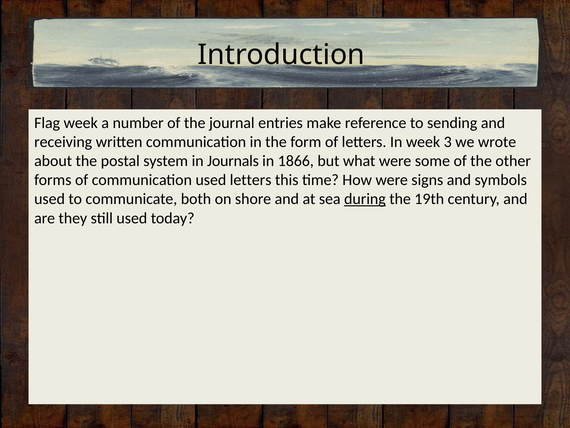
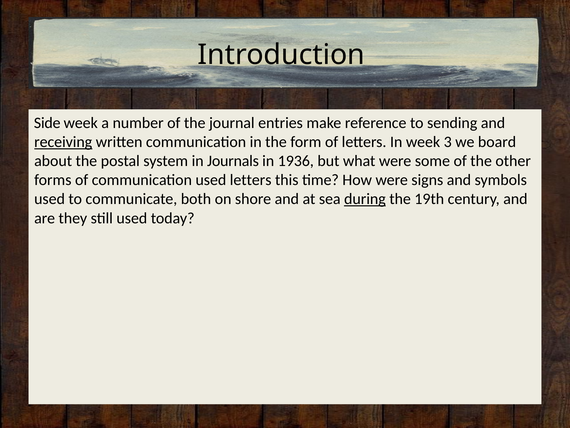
Flag: Flag -> Side
receiving underline: none -> present
wrote: wrote -> board
1866: 1866 -> 1936
